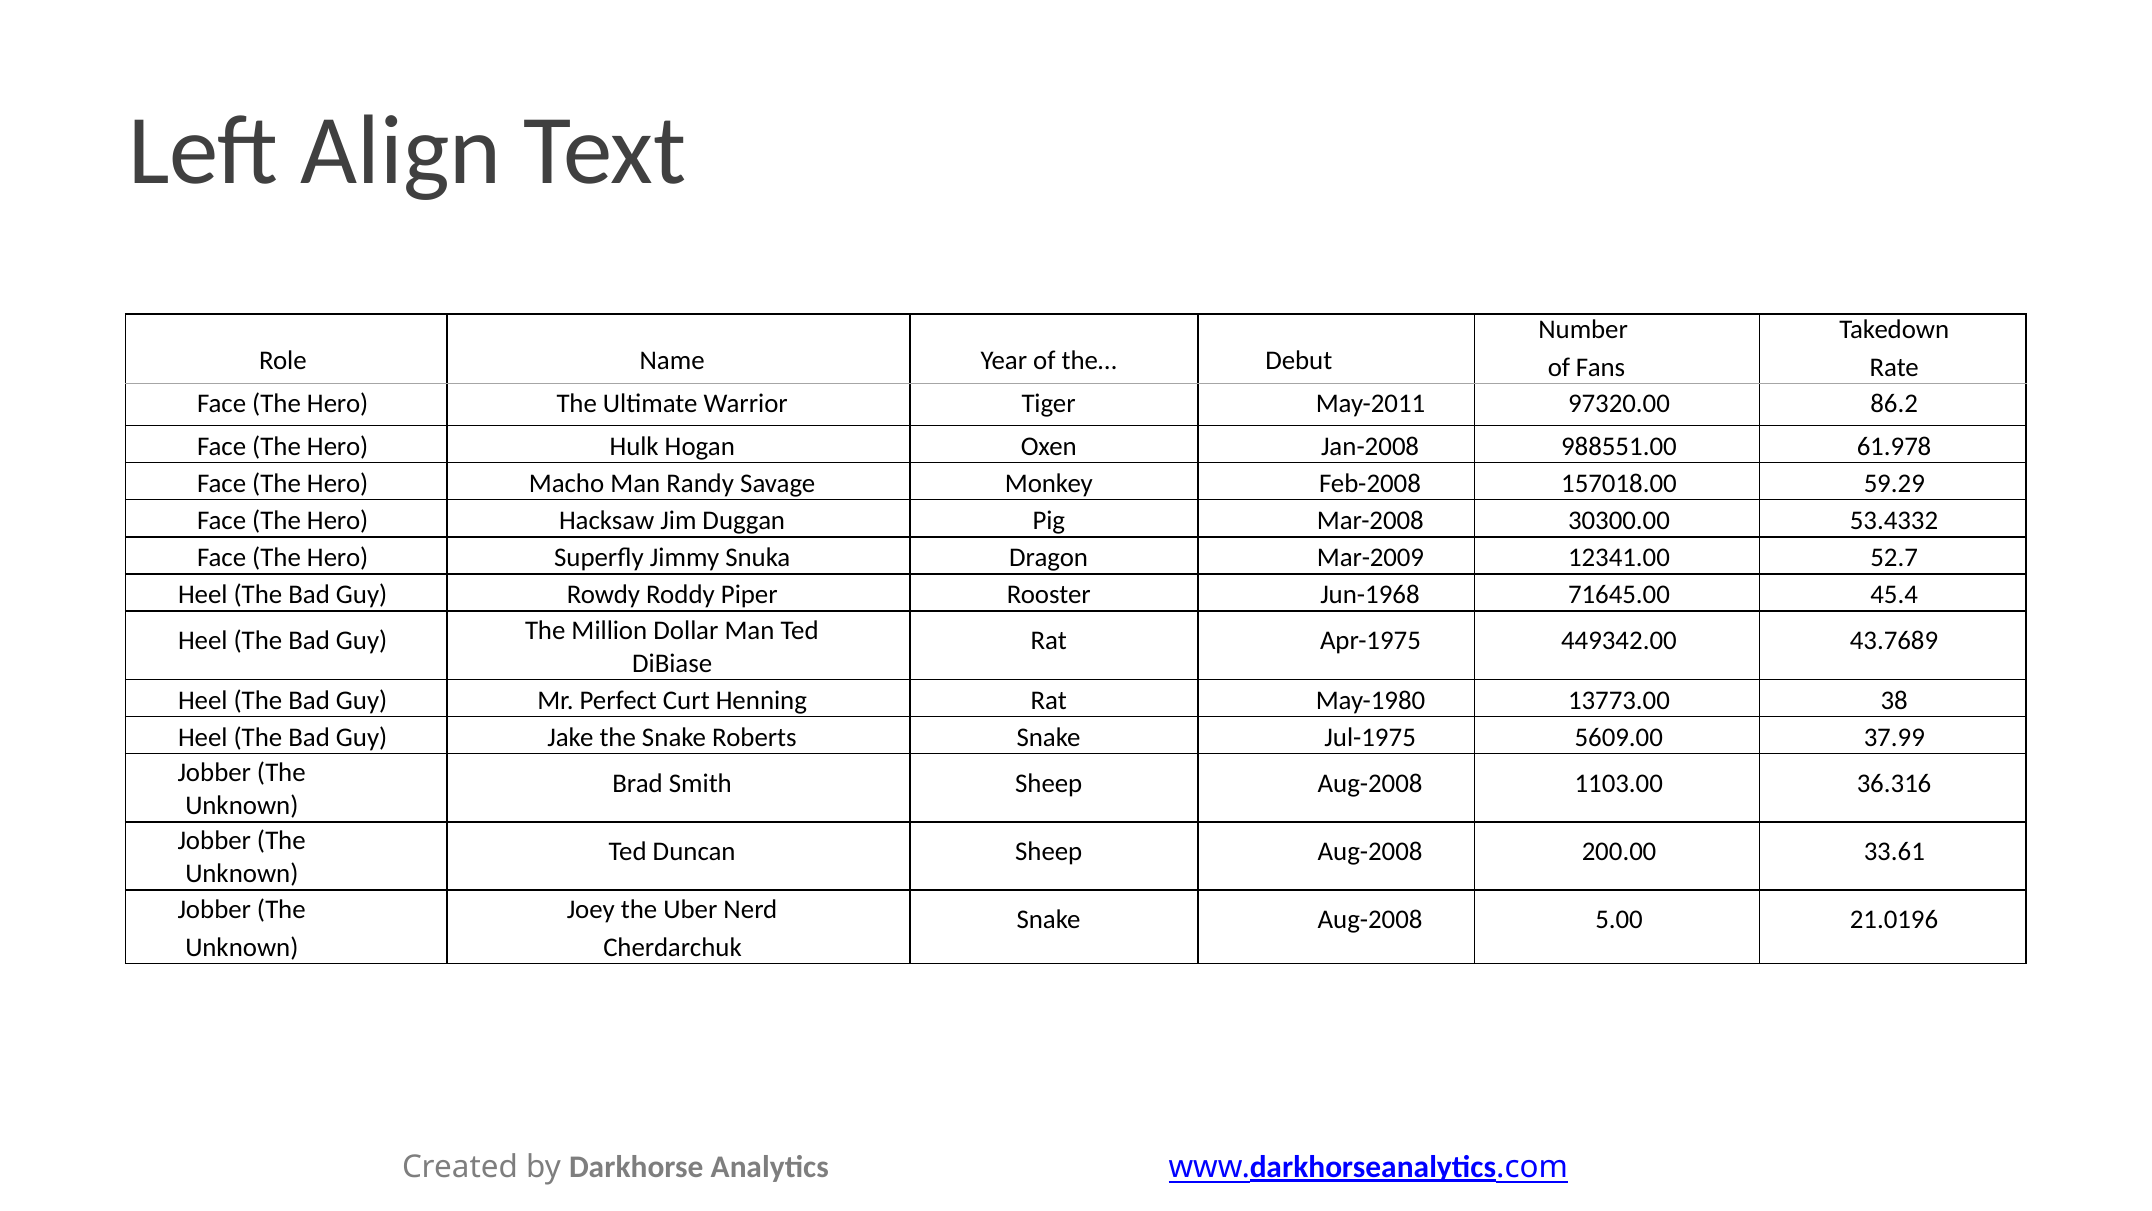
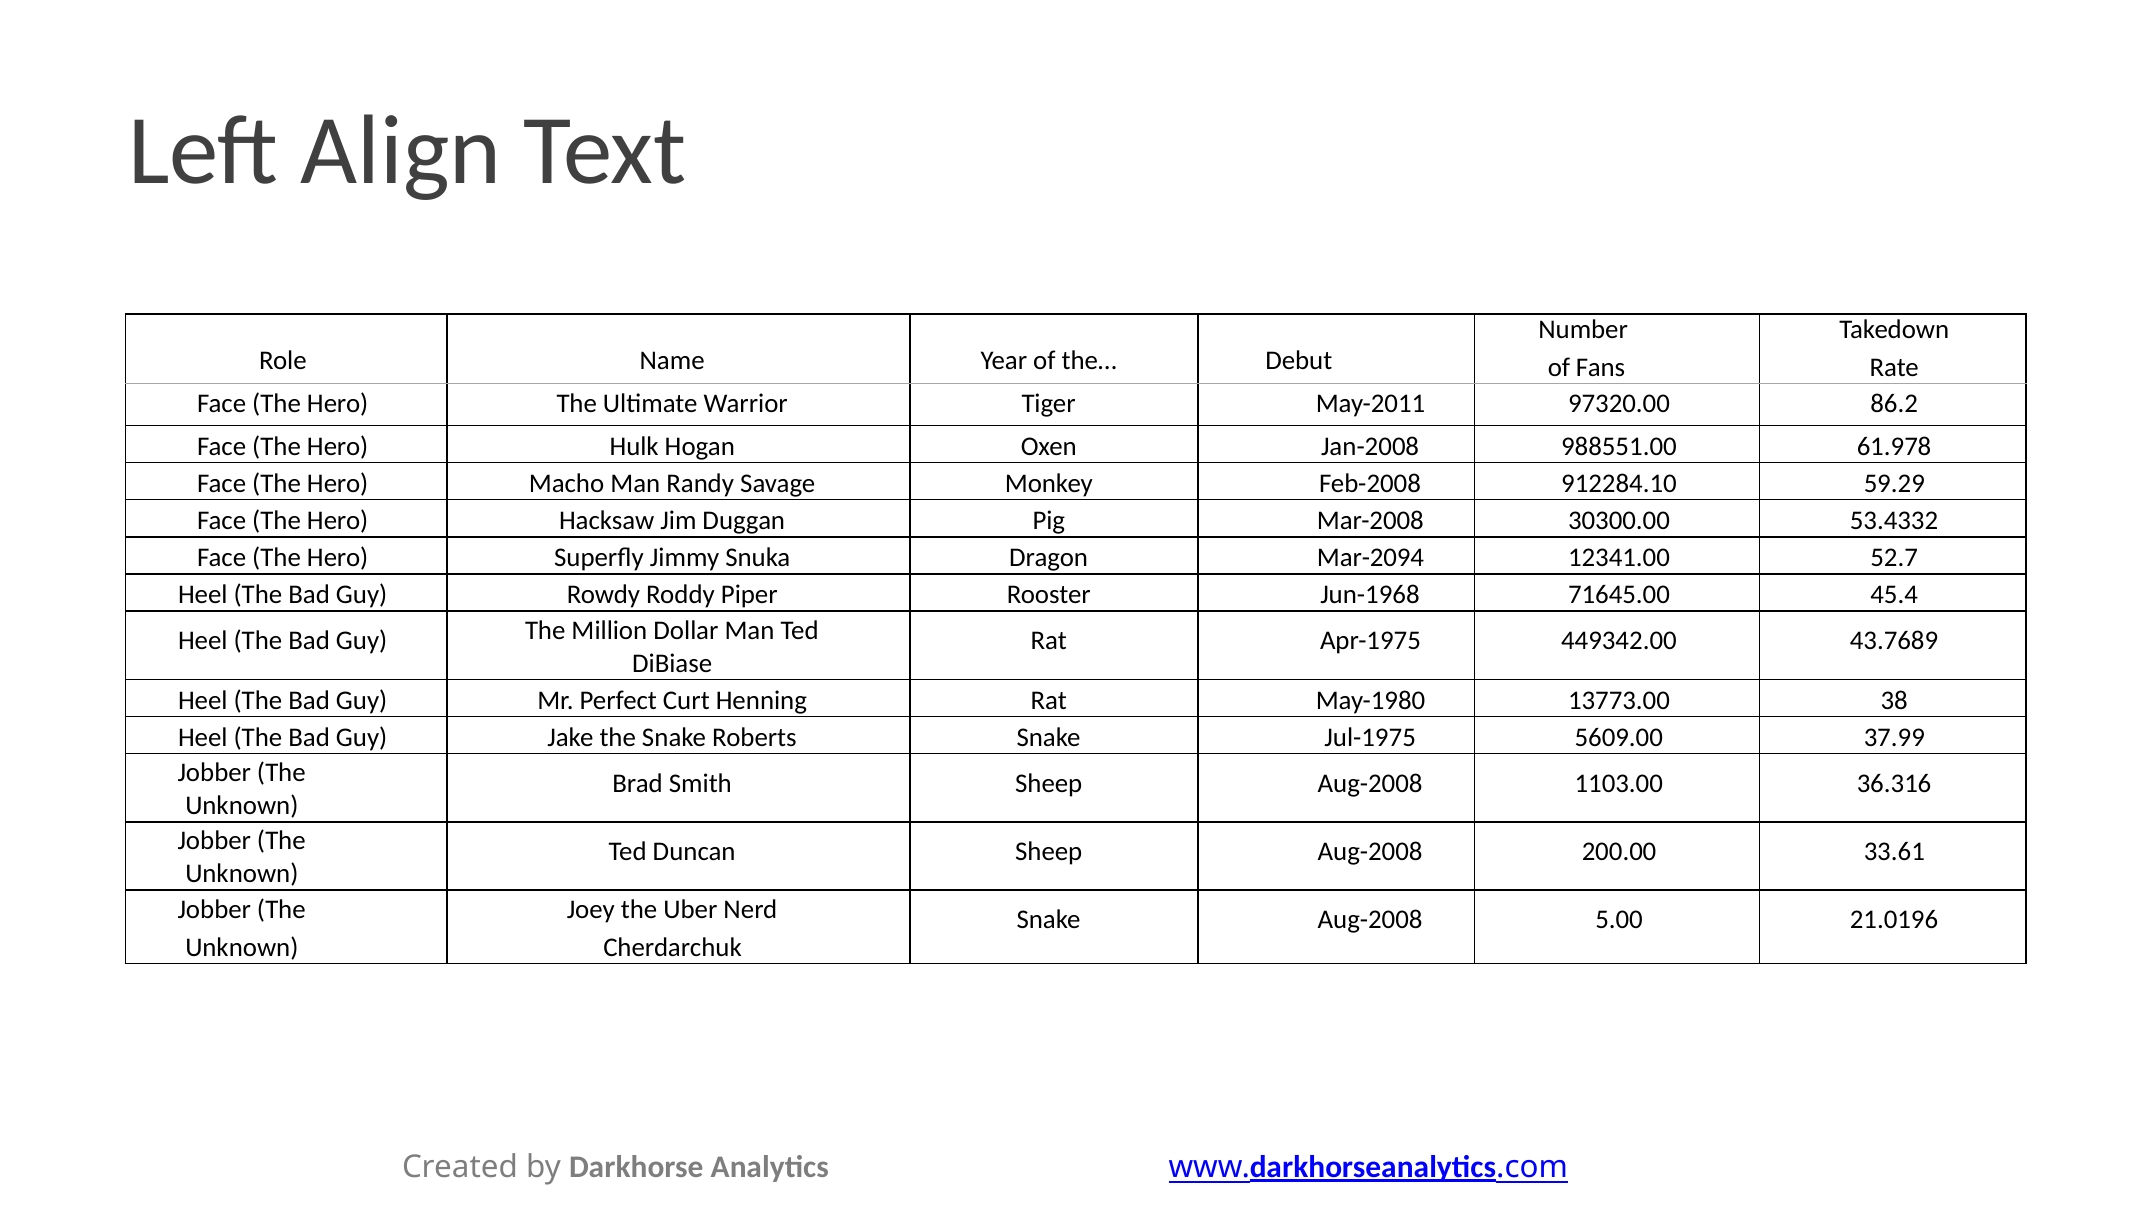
157018.00: 157018.00 -> 912284.10
Mar-2009: Mar-2009 -> Mar-2094
